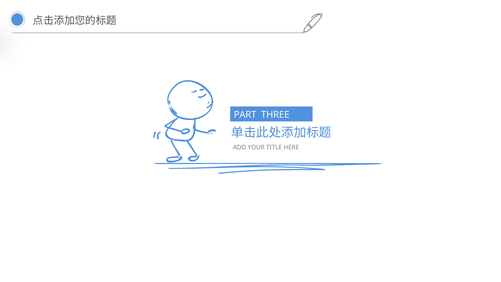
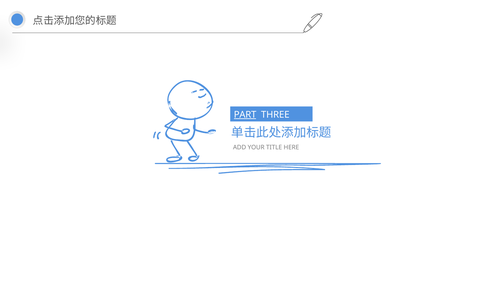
PART underline: none -> present
